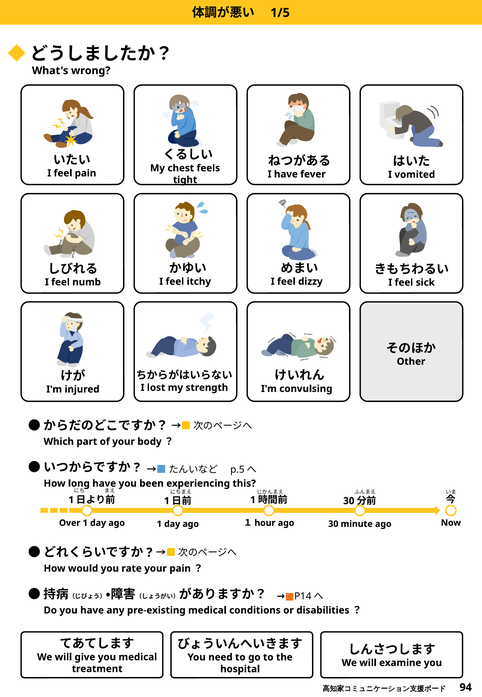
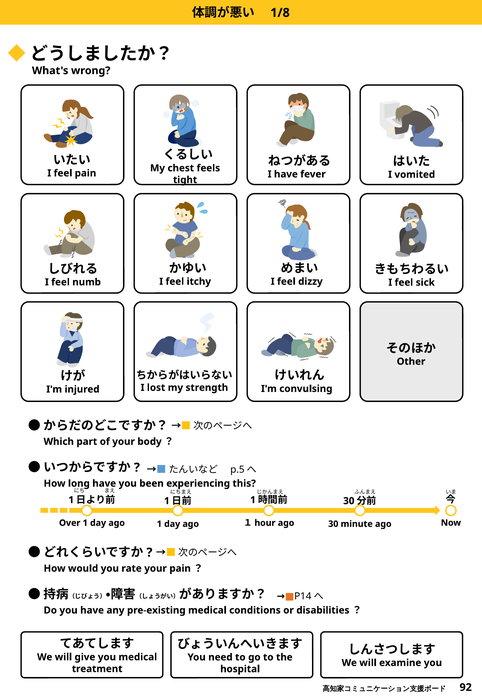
1/5: 1/5 -> 1/8
94: 94 -> 92
